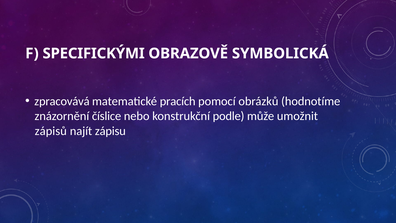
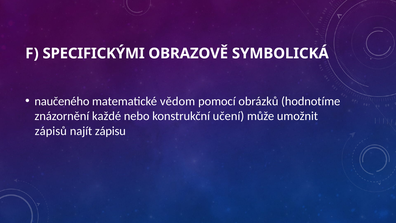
zpracovává: zpracovává -> naučeného
pracích: pracích -> vědom
číslice: číslice -> každé
podle: podle -> učení
